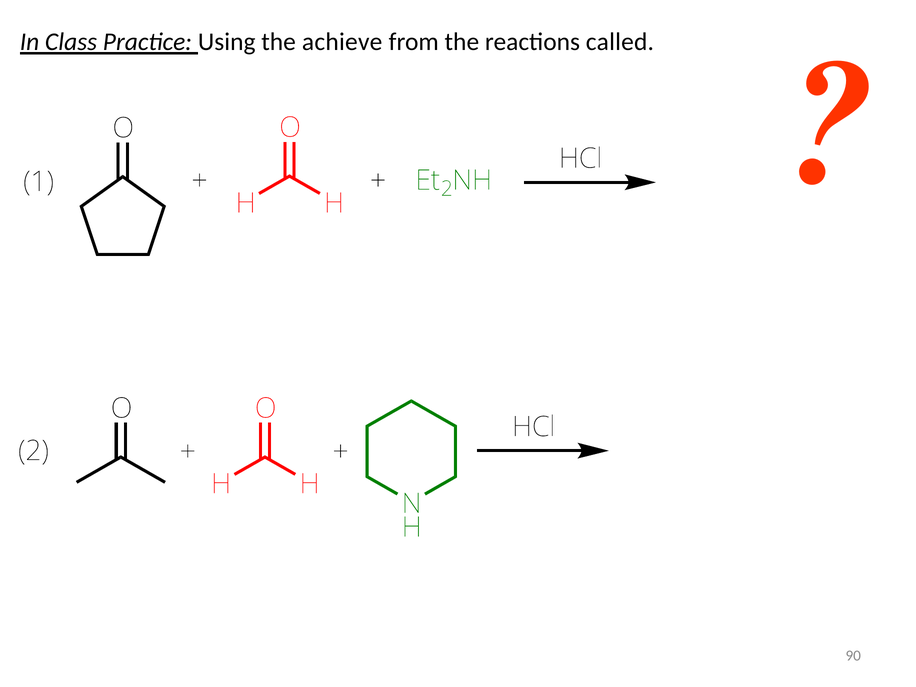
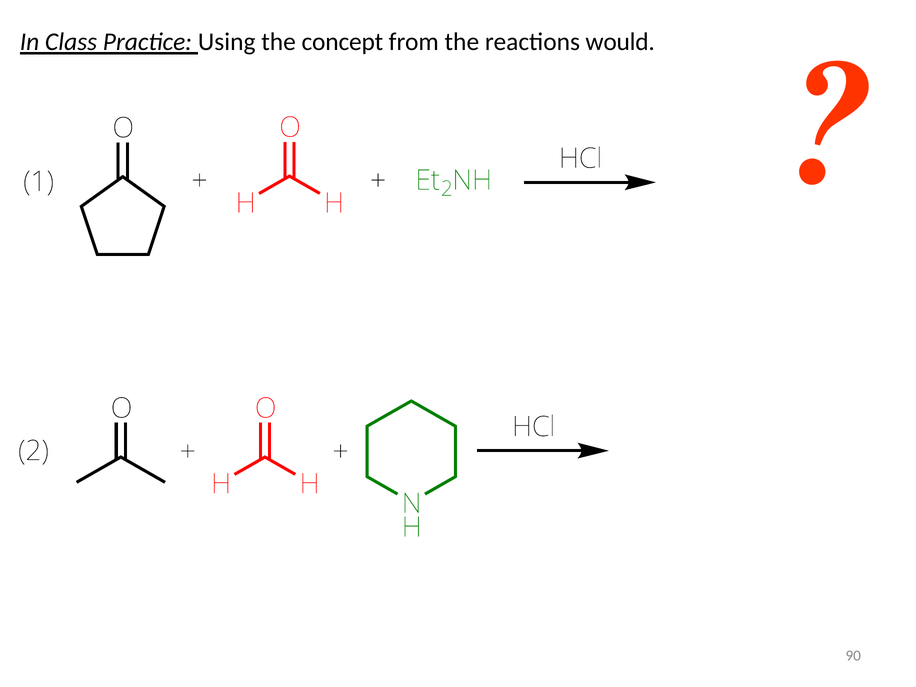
achieve: achieve -> concept
called: called -> would
